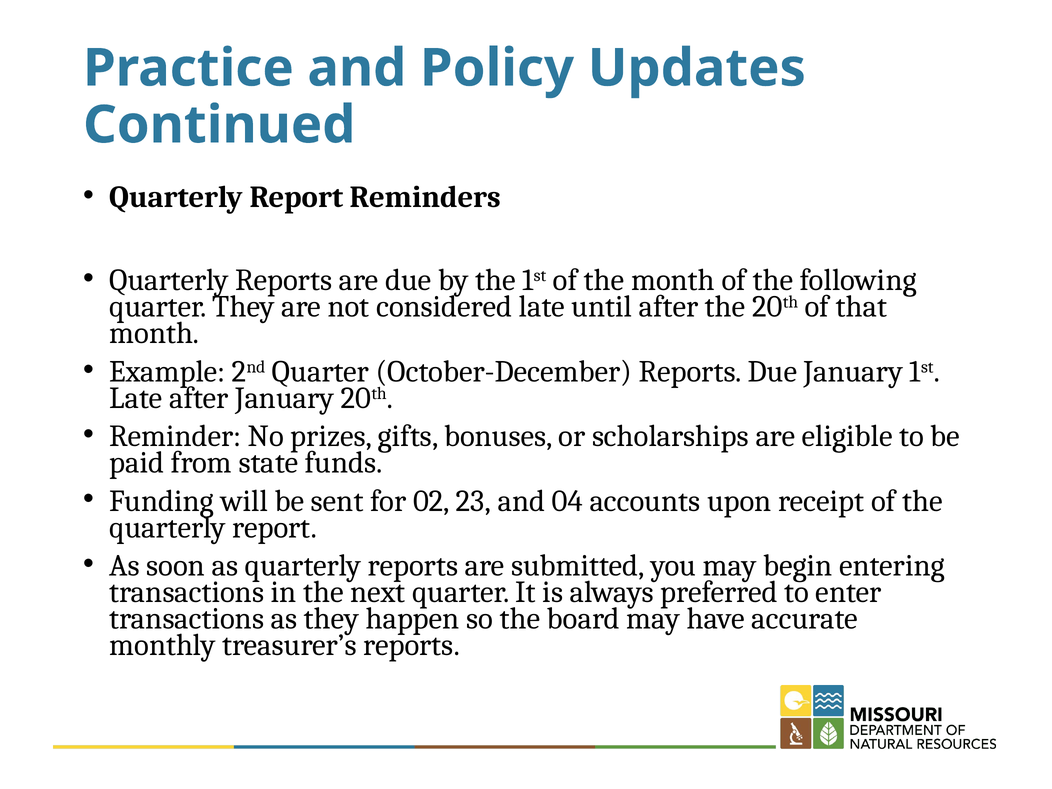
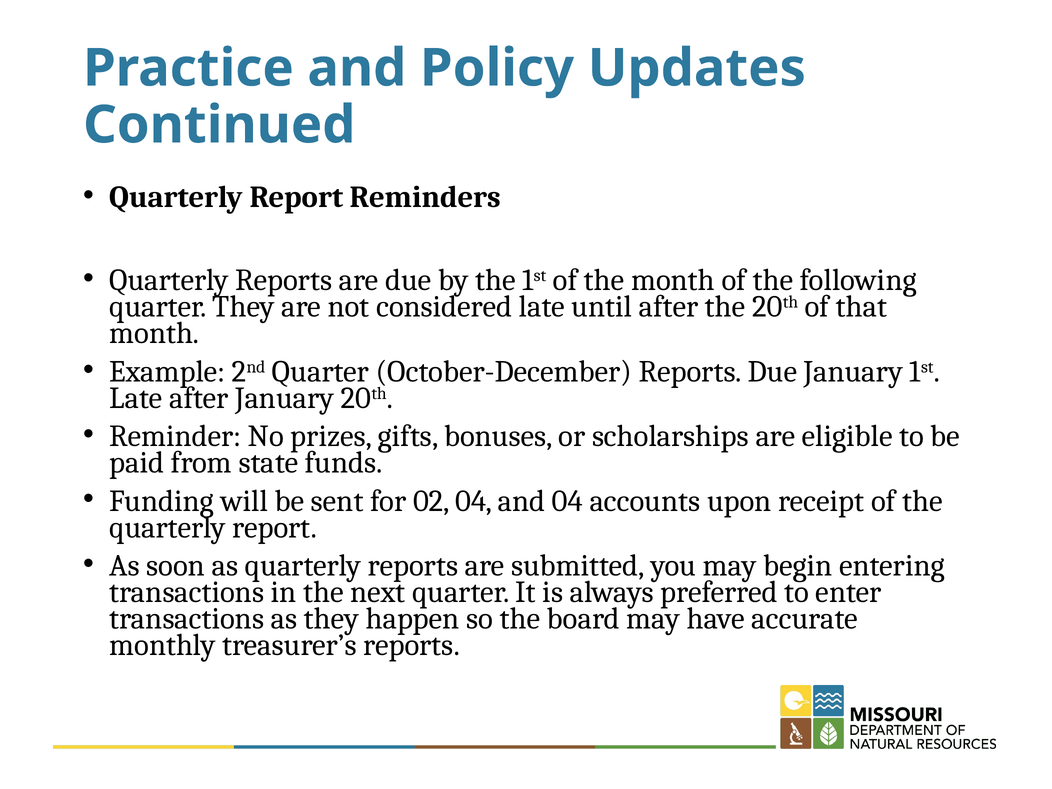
02 23: 23 -> 04
